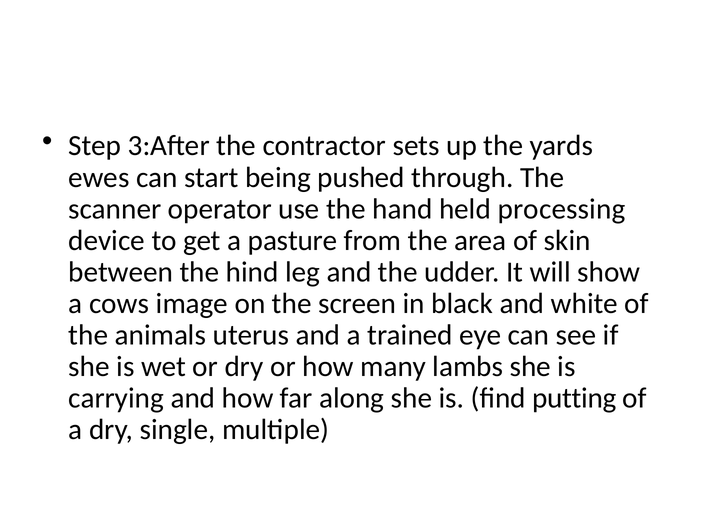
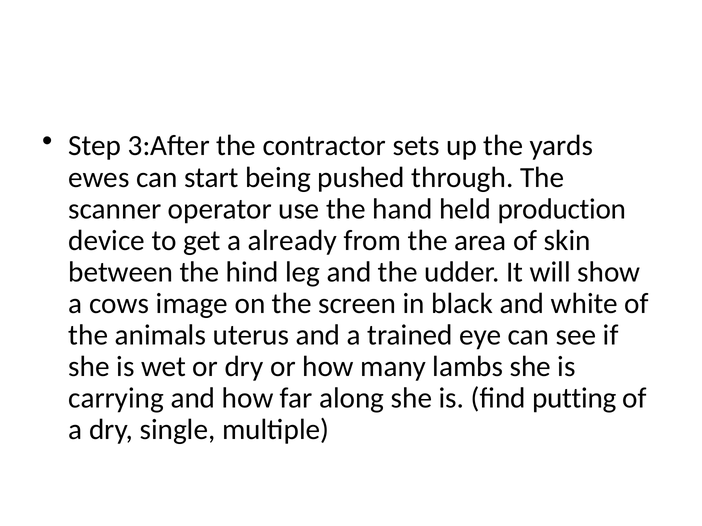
processing: processing -> production
pasture: pasture -> already
